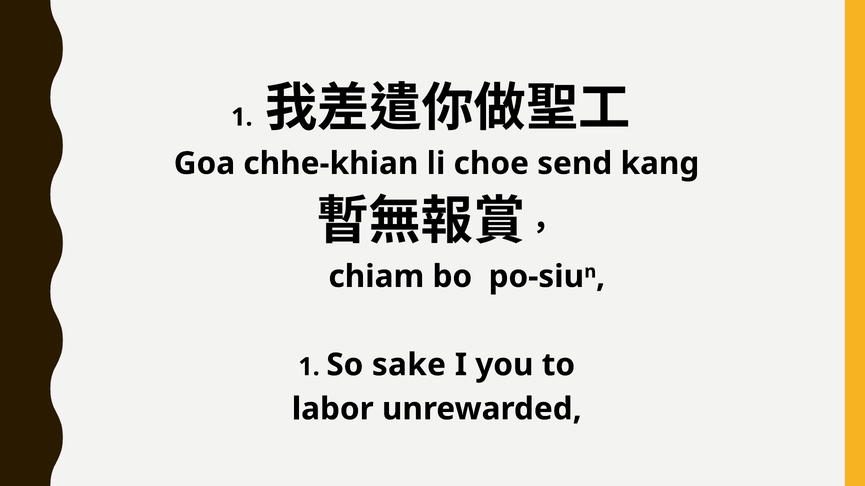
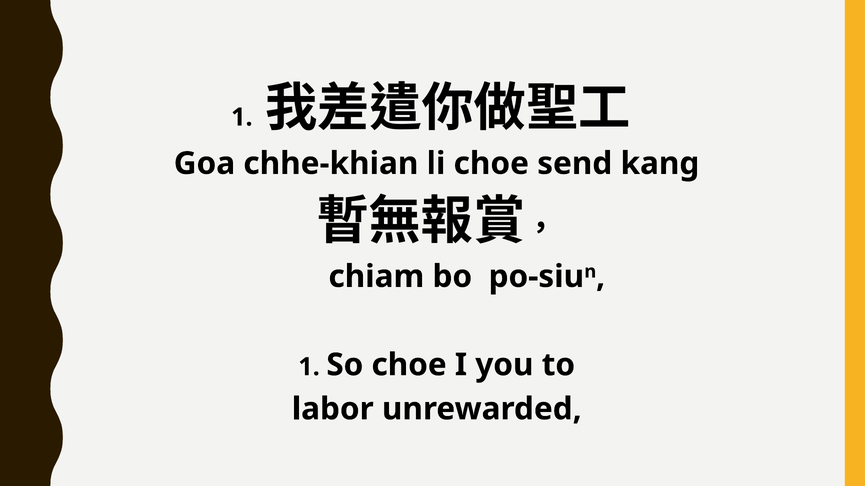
So sake: sake -> choe
